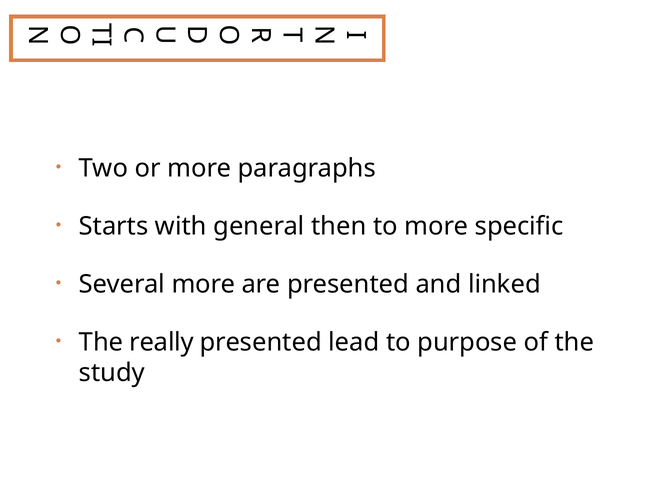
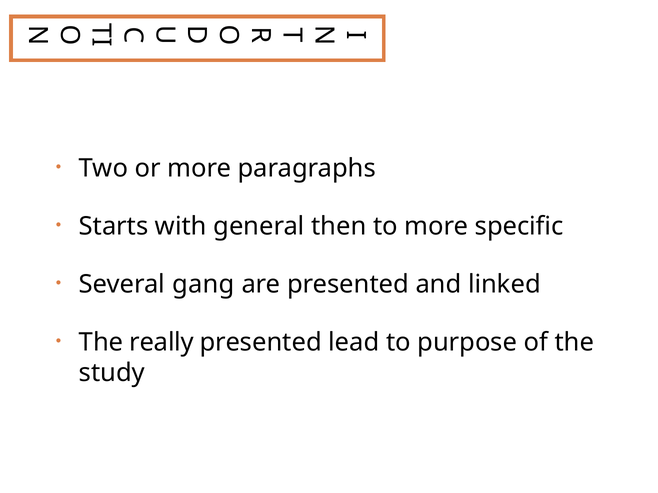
Several more: more -> gang
